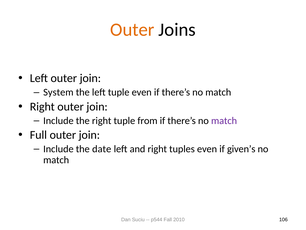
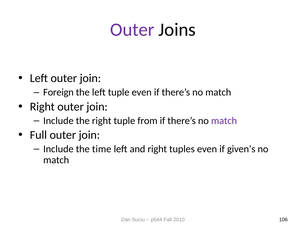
Outer at (132, 30) colour: orange -> purple
System: System -> Foreign
date: date -> time
